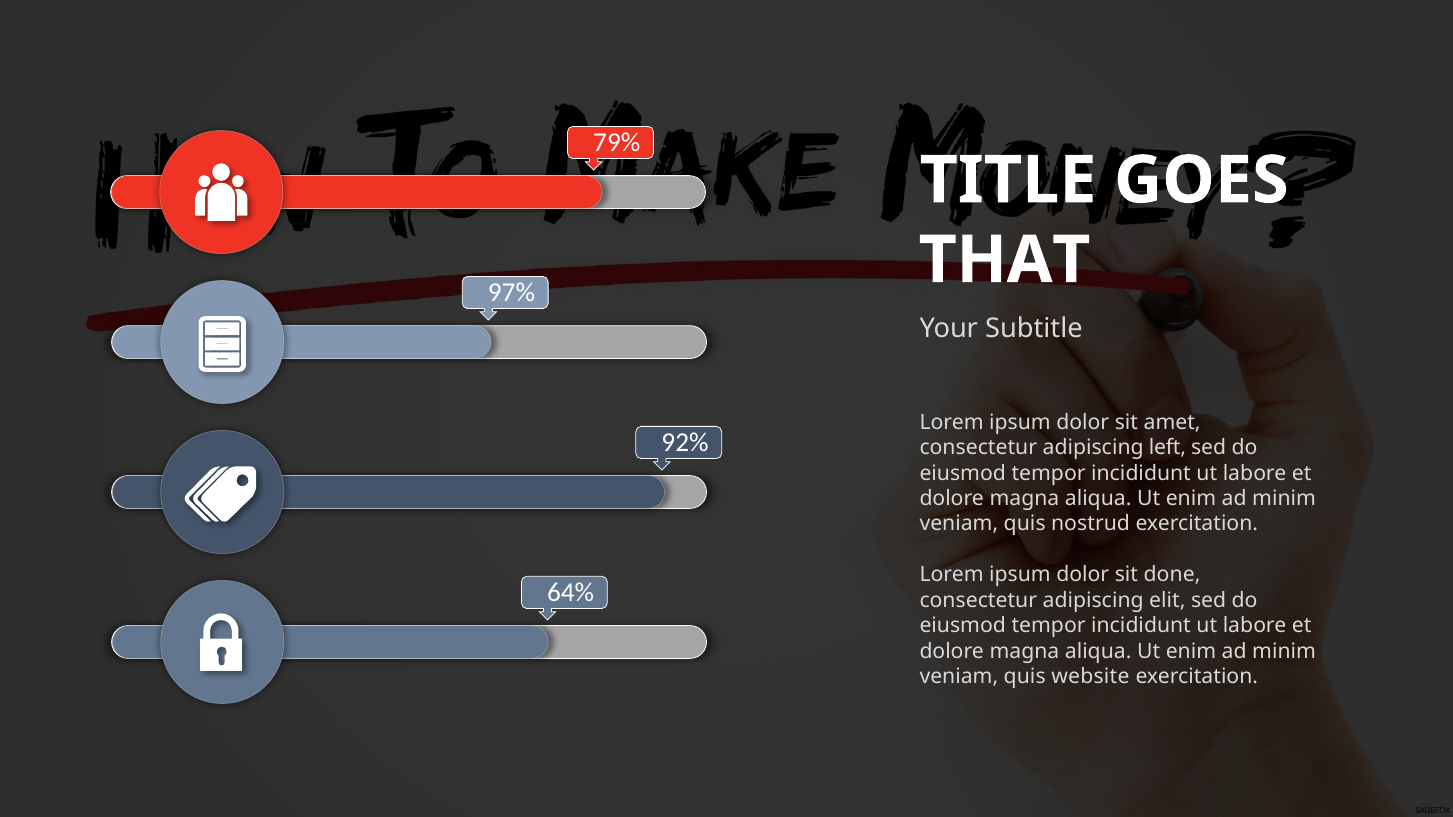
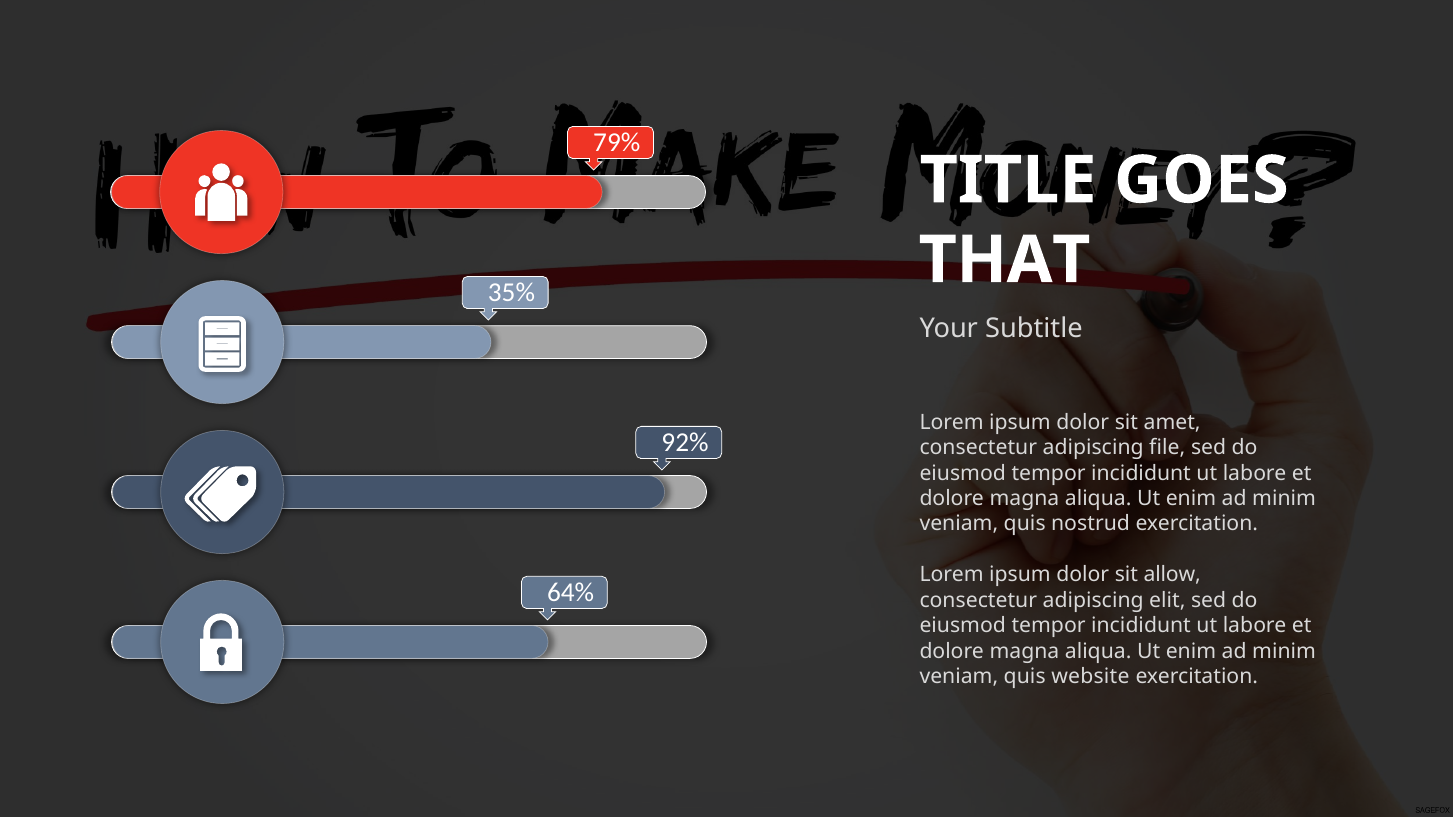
97%: 97% -> 35%
left: left -> file
done: done -> allow
